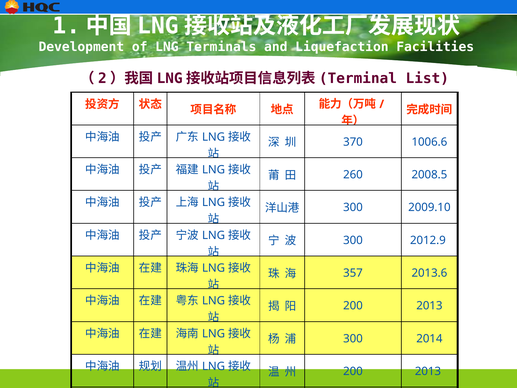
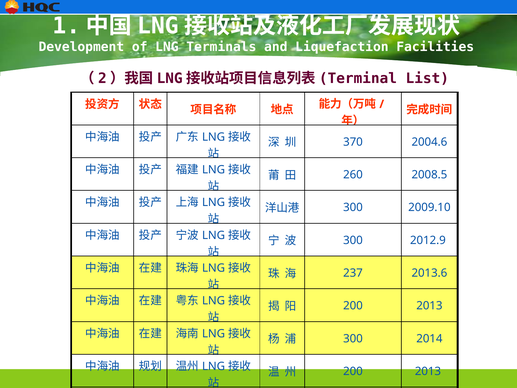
1006.6: 1006.6 -> 2004.6
357: 357 -> 237
